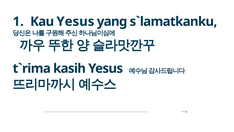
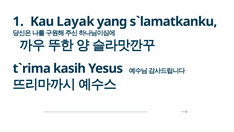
Kau Yesus: Yesus -> Layak
